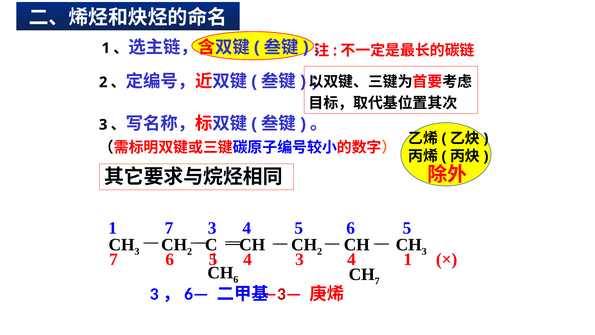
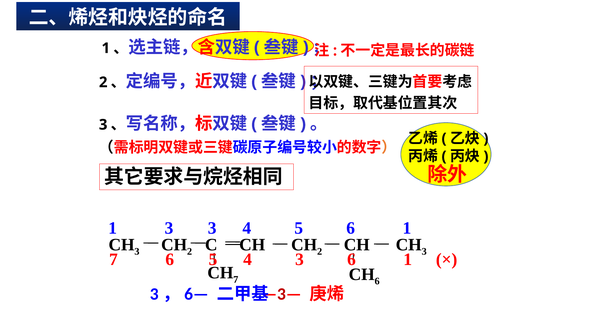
1 7: 7 -> 3
5 6 5: 5 -> 1
4 3 4: 4 -> 6
CH 6: 6 -> 7
CH 7: 7 -> 6
